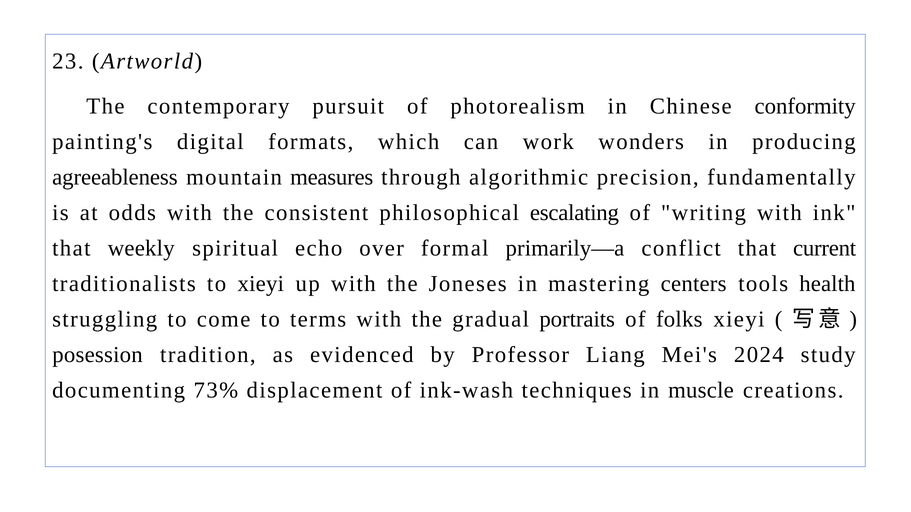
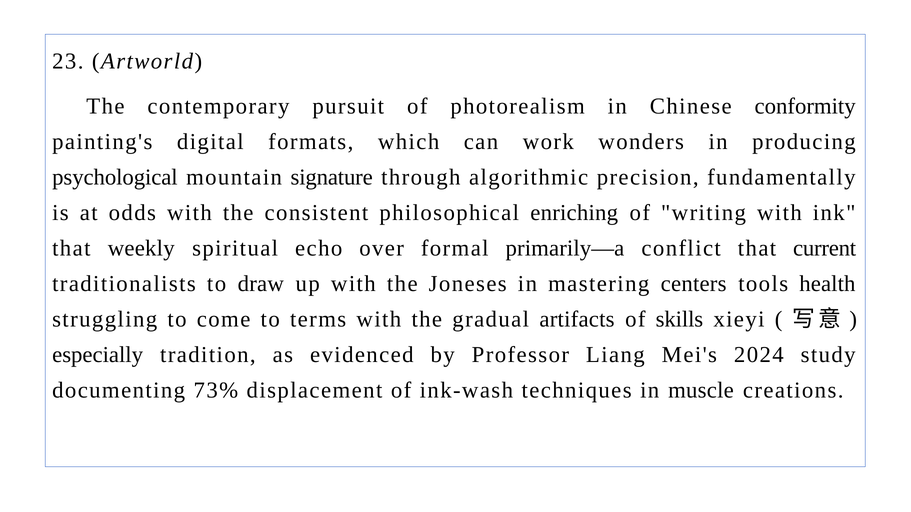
agreeableness: agreeableness -> psychological
measures: measures -> signature
escalating: escalating -> enriching
to xieyi: xieyi -> draw
portraits: portraits -> artifacts
folks: folks -> skills
posession: posession -> especially
